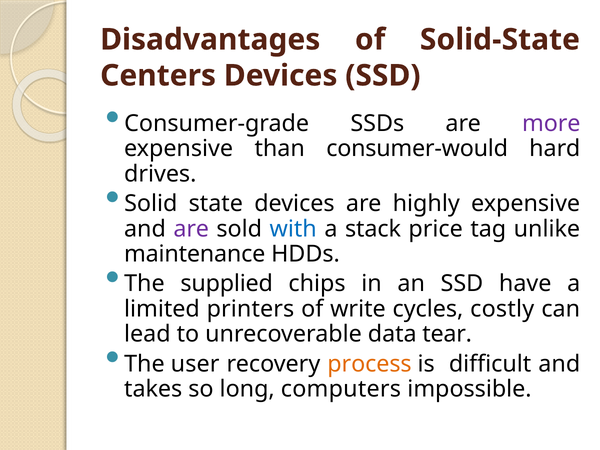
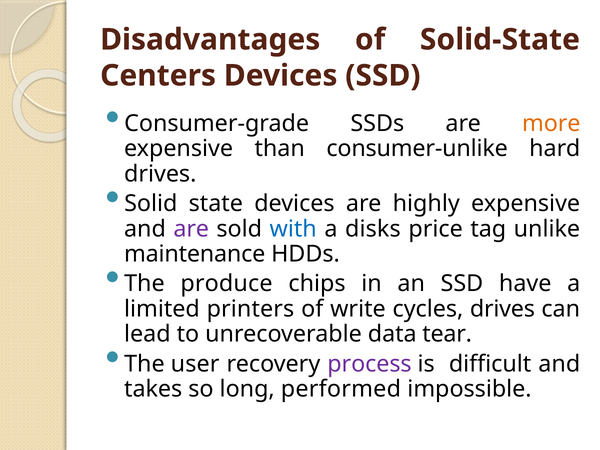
more colour: purple -> orange
consumer-would: consumer-would -> consumer-unlike
stack: stack -> disks
supplied: supplied -> produce
cycles costly: costly -> drives
process colour: orange -> purple
computers: computers -> performed
